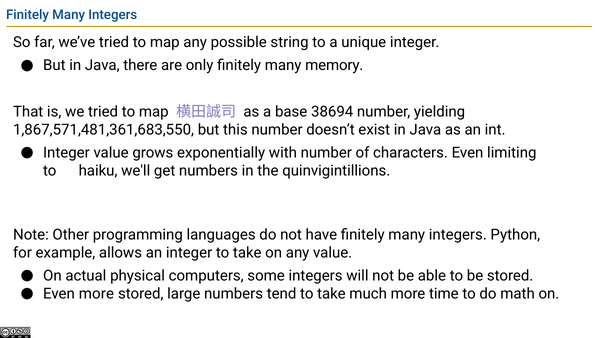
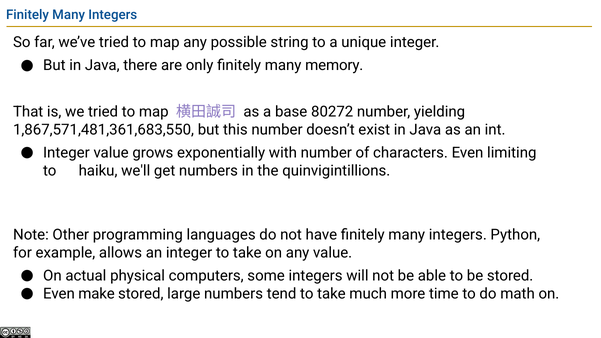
38694: 38694 -> 80272
Even more: more -> make
